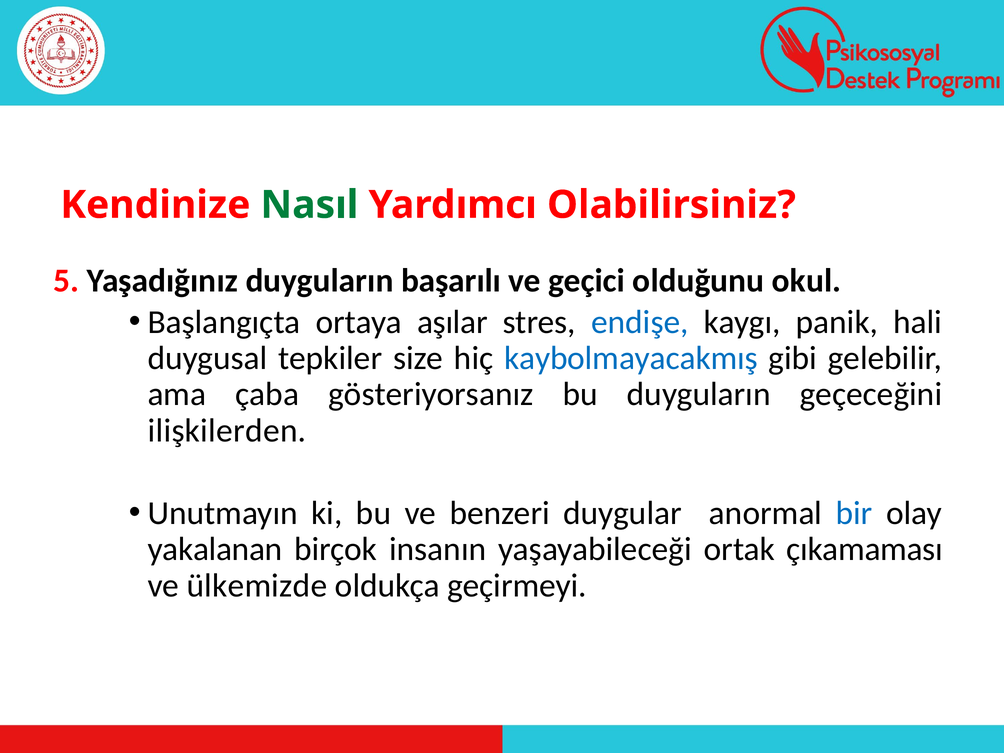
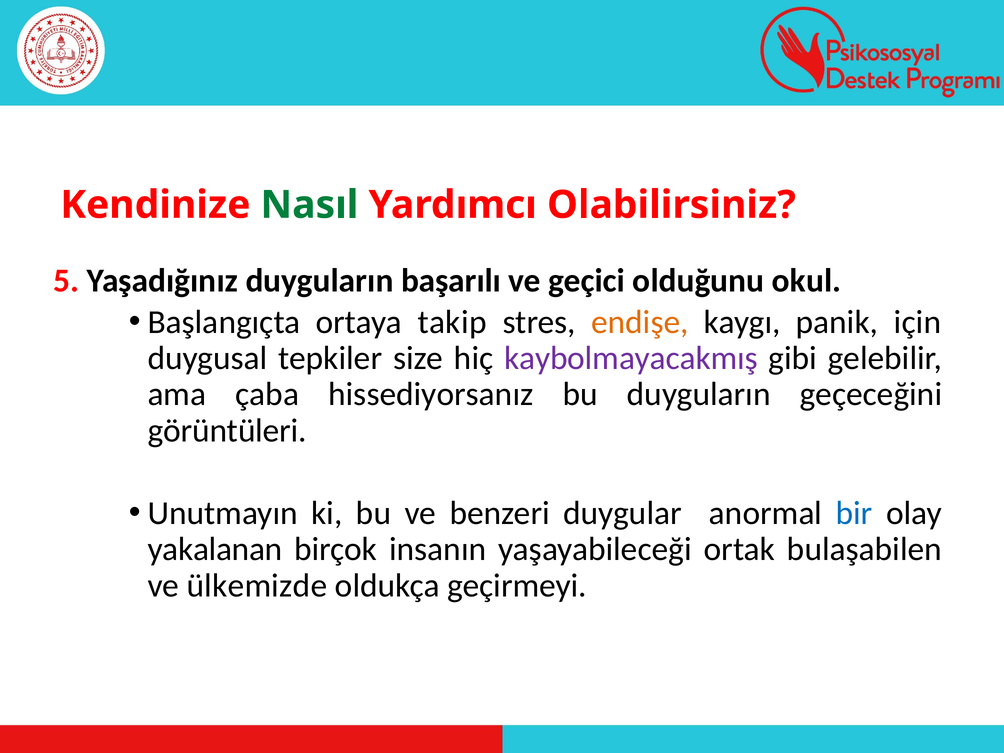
aşılar: aşılar -> takip
endişe colour: blue -> orange
hali: hali -> için
kaybolmayacakmış colour: blue -> purple
gösteriyorsanız: gösteriyorsanız -> hissediyorsanız
ilişkilerden: ilişkilerden -> görüntüleri
çıkamaması: çıkamaması -> bulaşabilen
